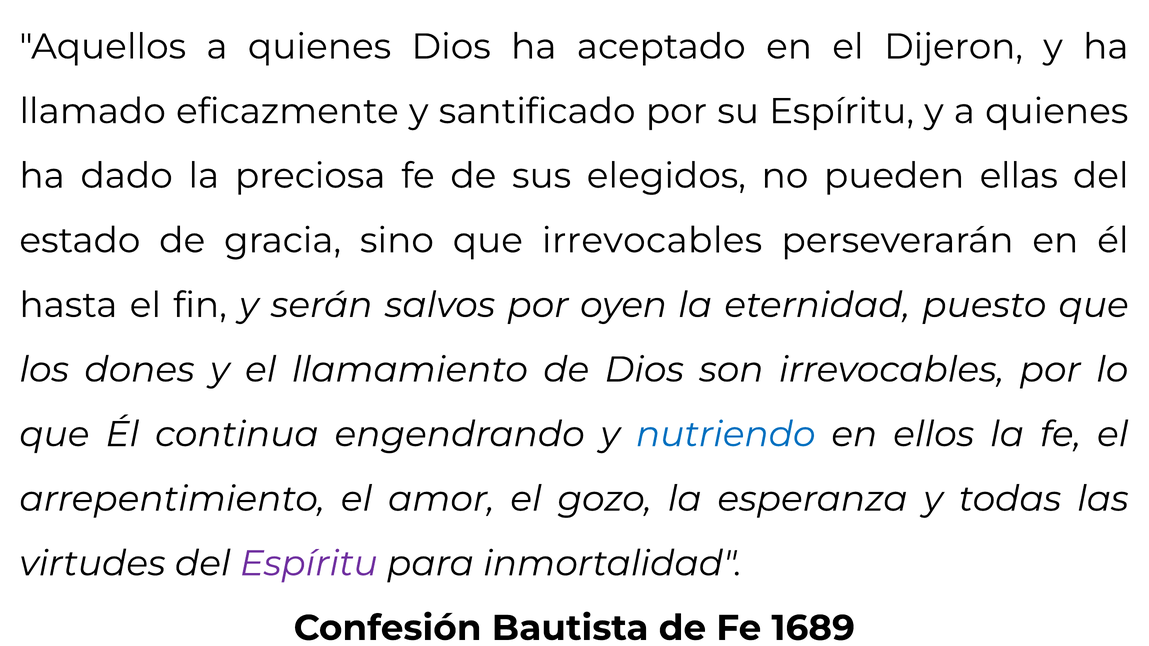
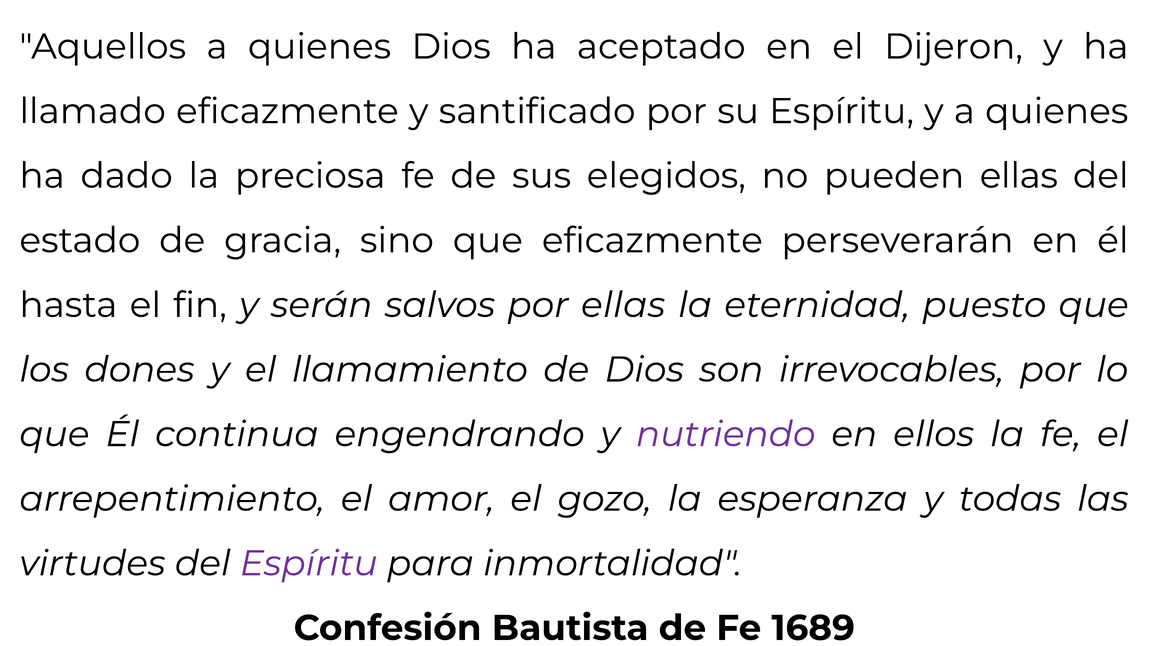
que irrevocables: irrevocables -> eficazmente
por oyen: oyen -> ellas
nutriendo colour: blue -> purple
